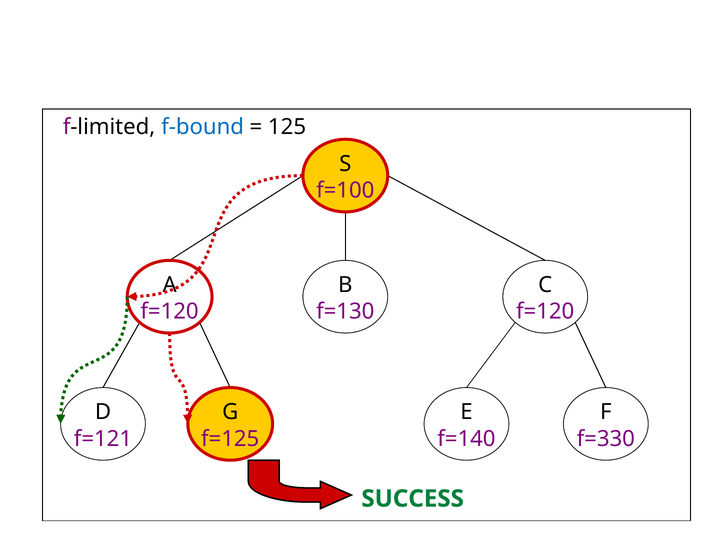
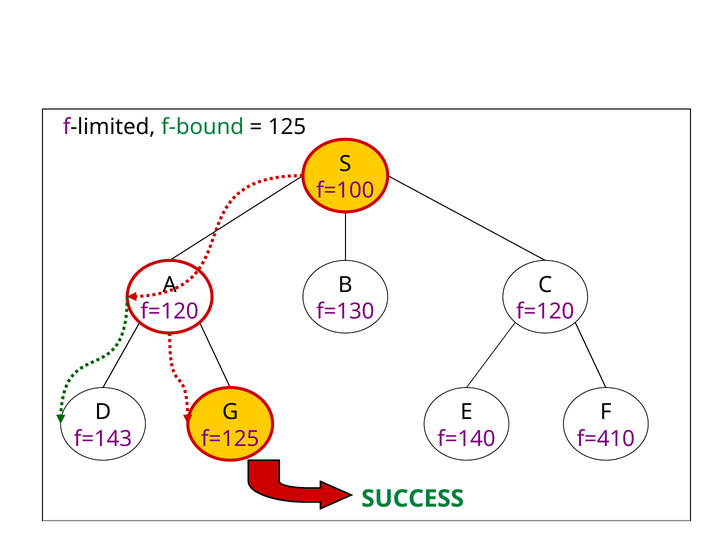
f-bound colour: blue -> green
f=121: f=121 -> f=143
f=330: f=330 -> f=410
